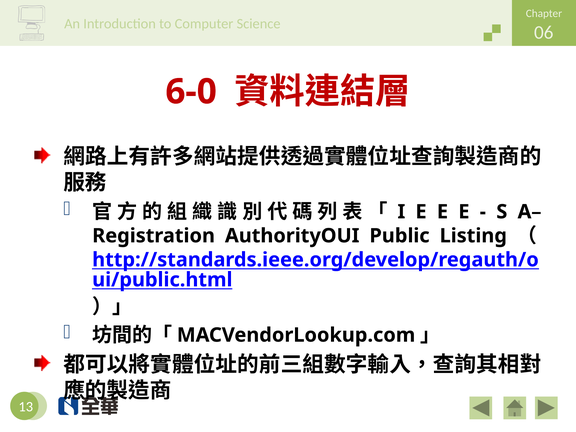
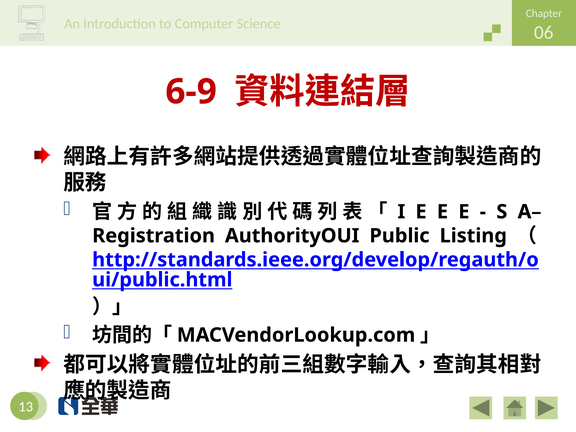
6-0: 6-0 -> 6-9
